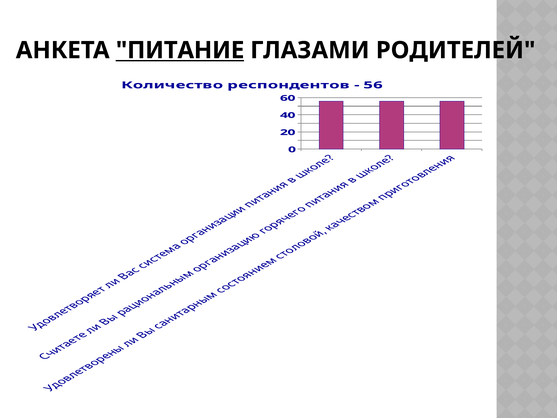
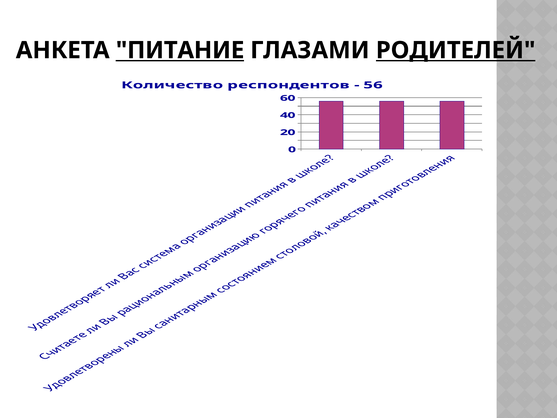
РОДИТЕЛЕЙ underline: none -> present
